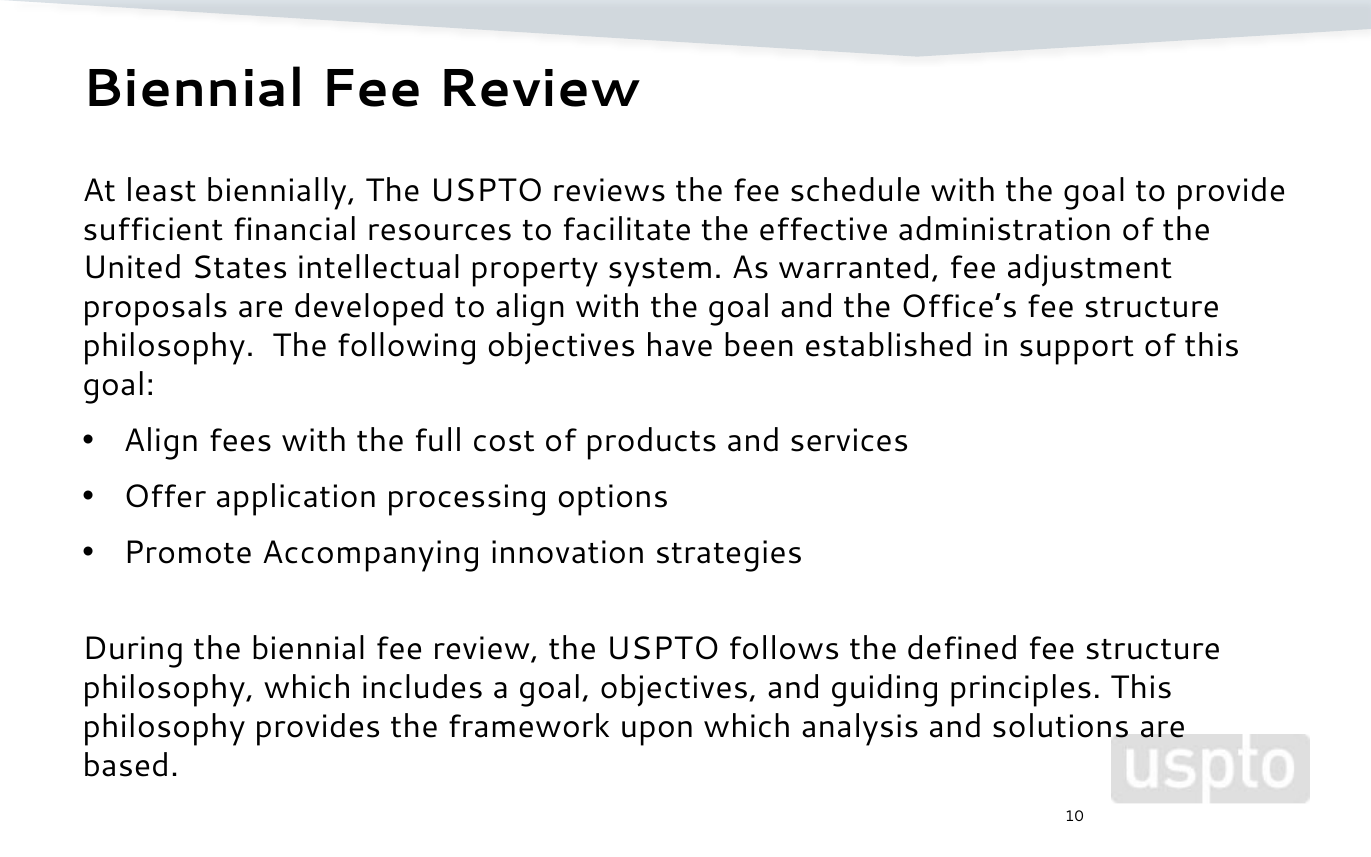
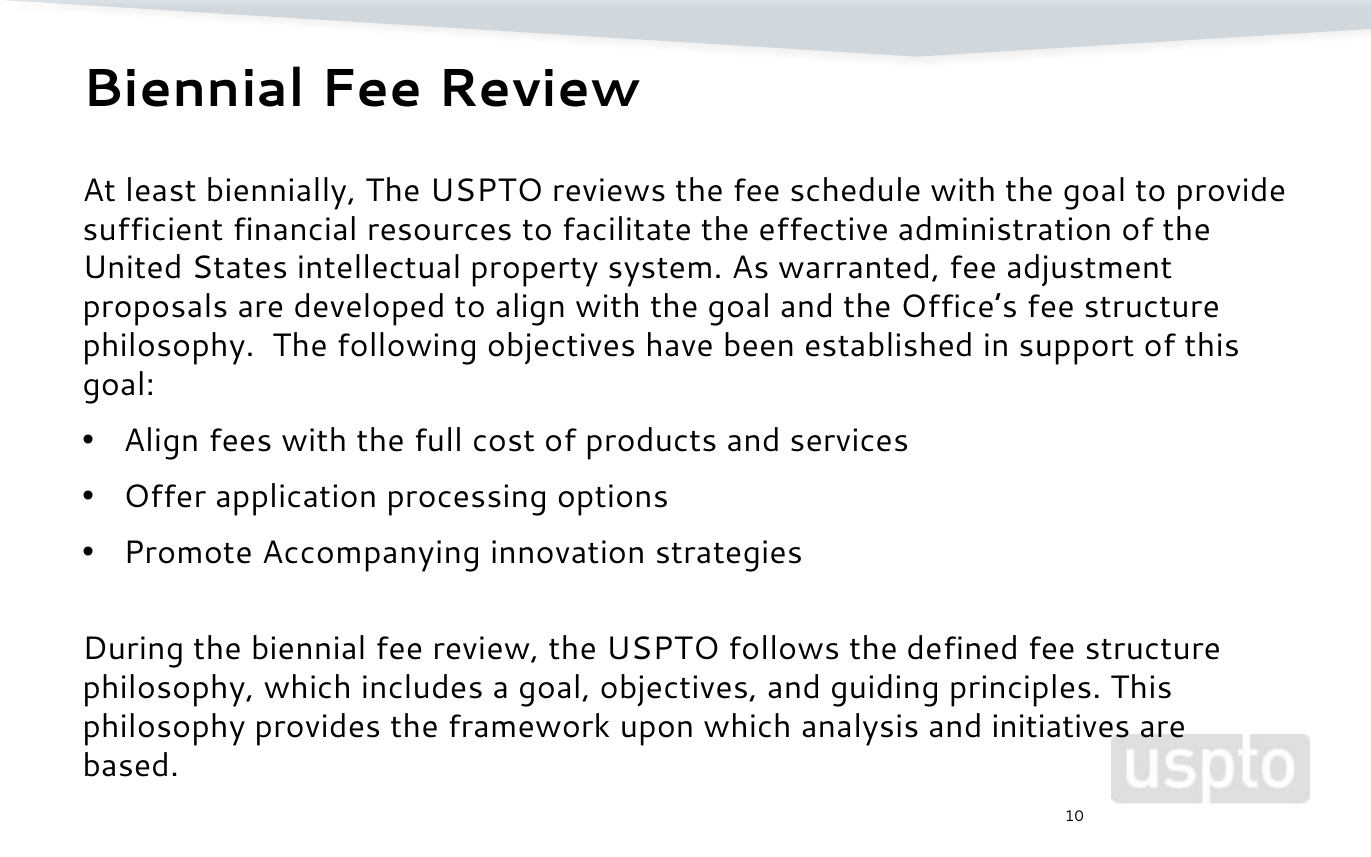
solutions: solutions -> initiatives
